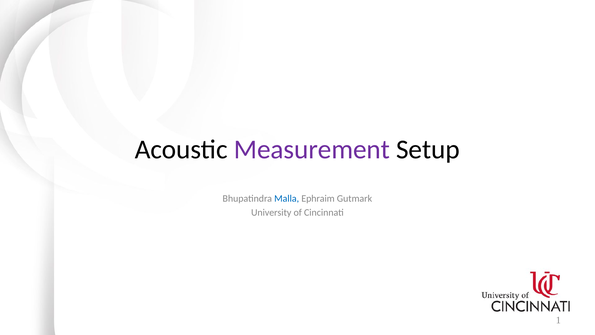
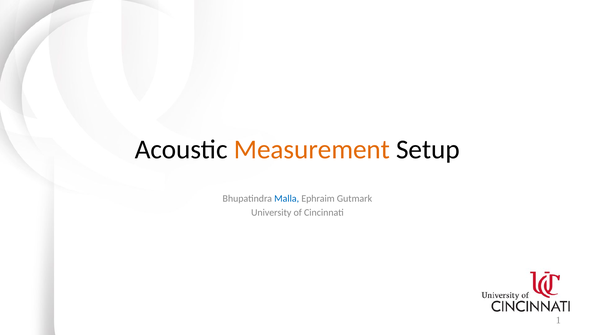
Measurement colour: purple -> orange
